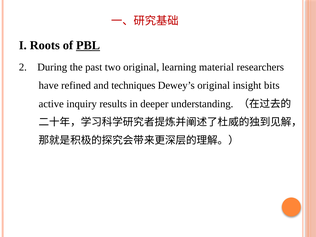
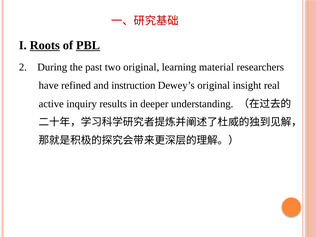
Roots underline: none -> present
techniques: techniques -> instruction
bits: bits -> real
